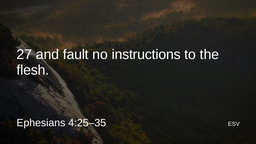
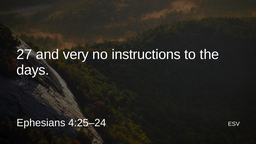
fault: fault -> very
flesh: flesh -> days
4:25–35: 4:25–35 -> 4:25–24
